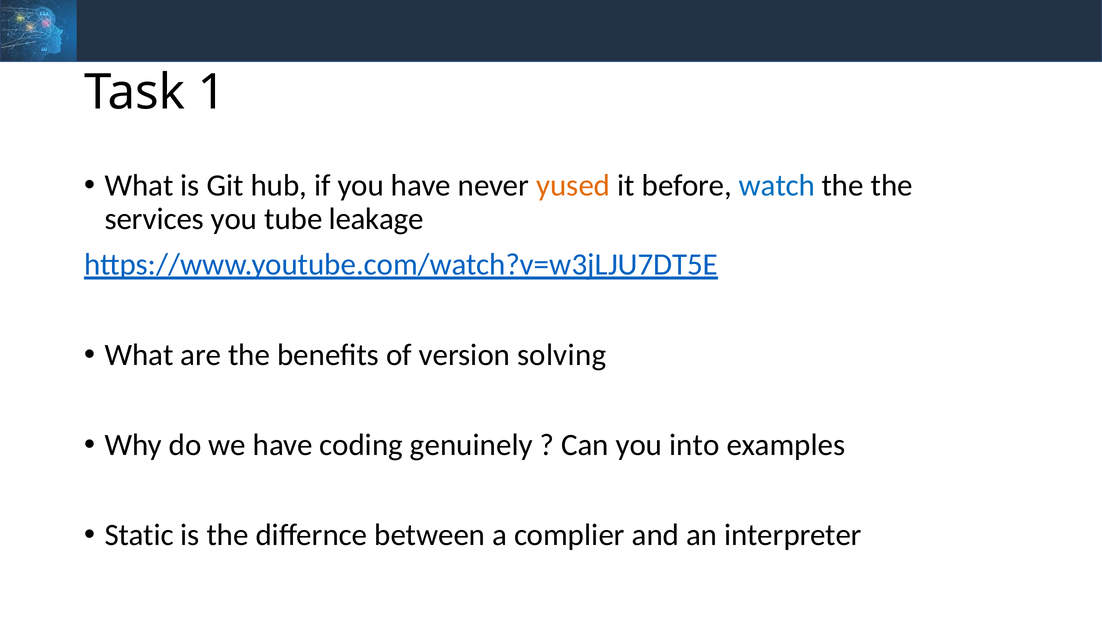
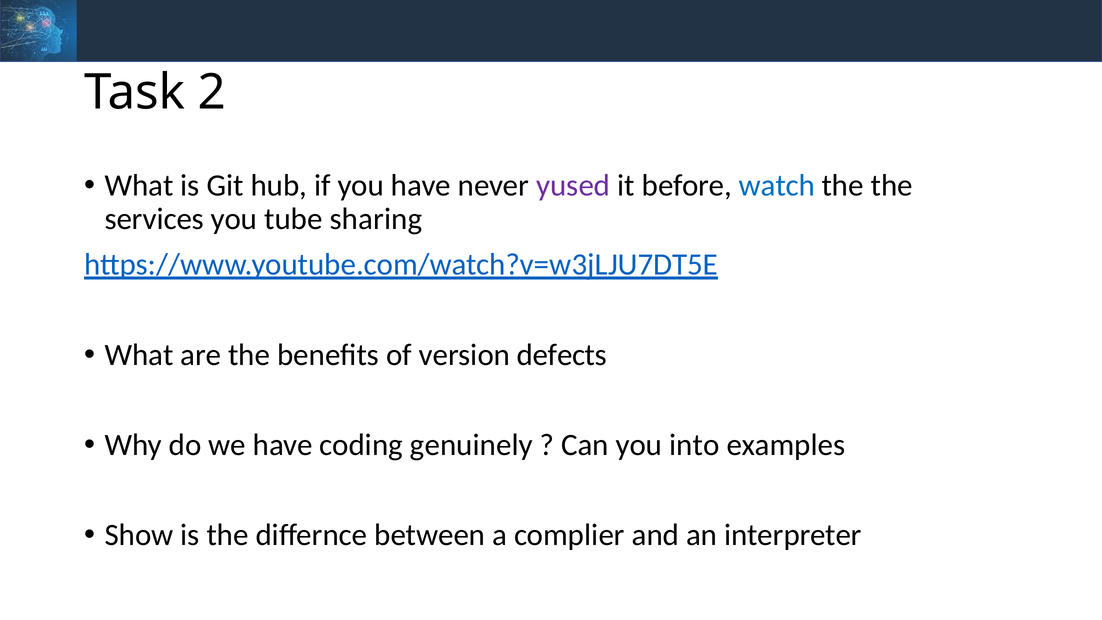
1: 1 -> 2
yused colour: orange -> purple
leakage: leakage -> sharing
solving: solving -> defects
Static: Static -> Show
